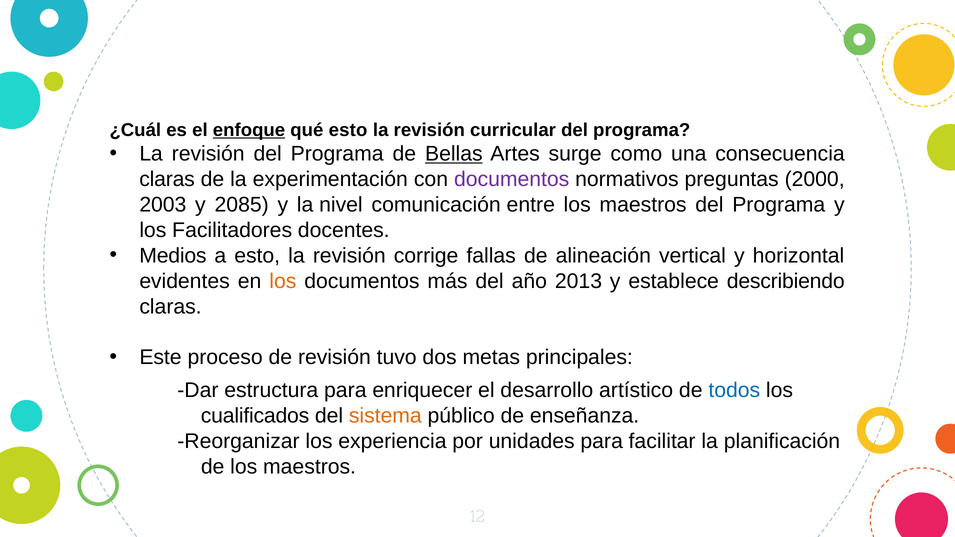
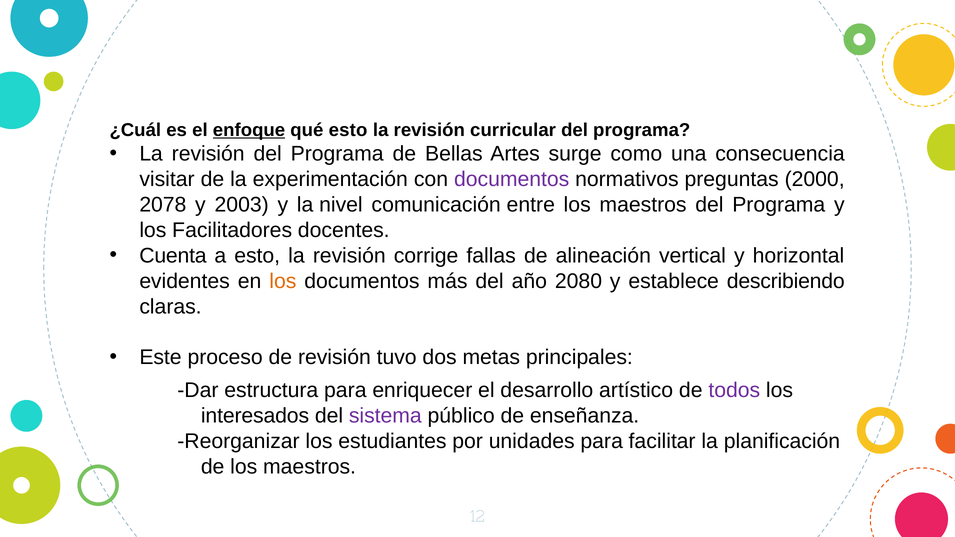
Bellas underline: present -> none
claras at (167, 179): claras -> visitar
2003: 2003 -> 2078
2085: 2085 -> 2003
Medios: Medios -> Cuenta
2013: 2013 -> 2080
todos colour: blue -> purple
cualificados: cualificados -> interesados
sistema colour: orange -> purple
experiencia: experiencia -> estudiantes
